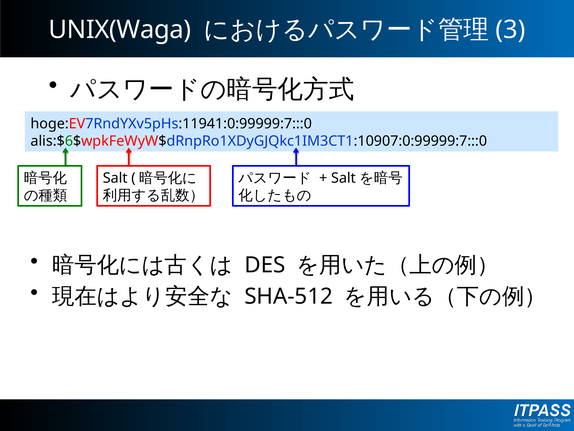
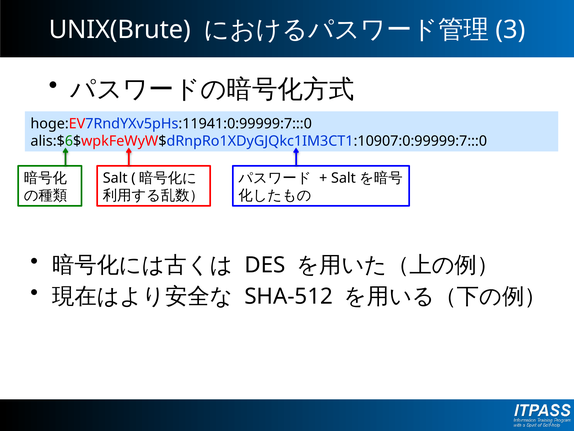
UNIX(Waga: UNIX(Waga -> UNIX(Brute
